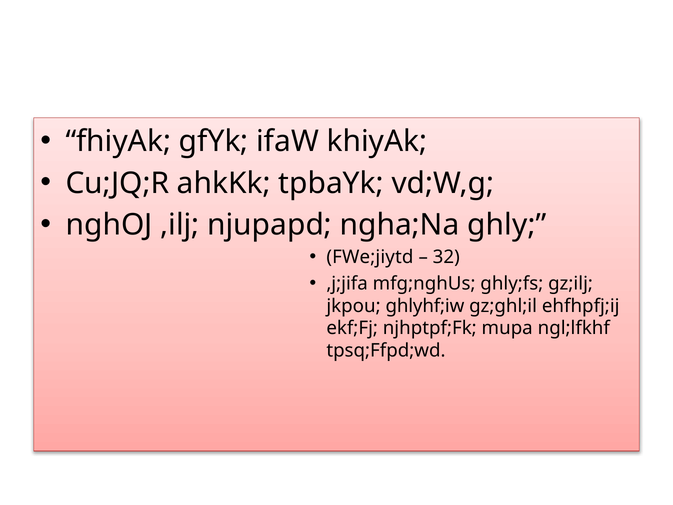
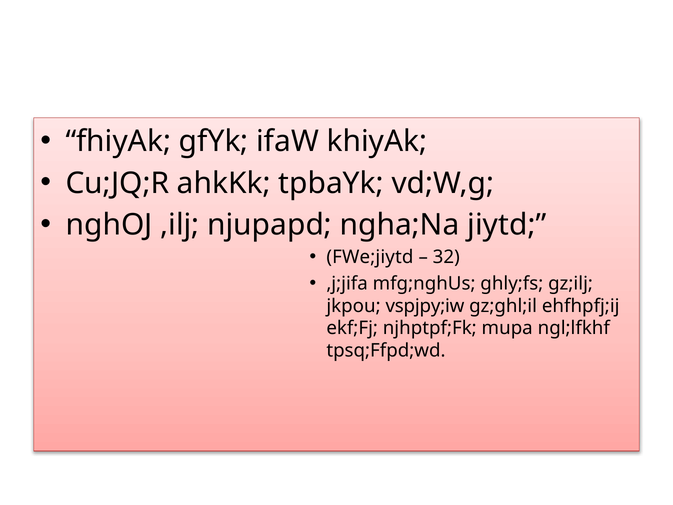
ghly: ghly -> jiytd
ghlyhf;iw: ghlyhf;iw -> vspjpy;iw
